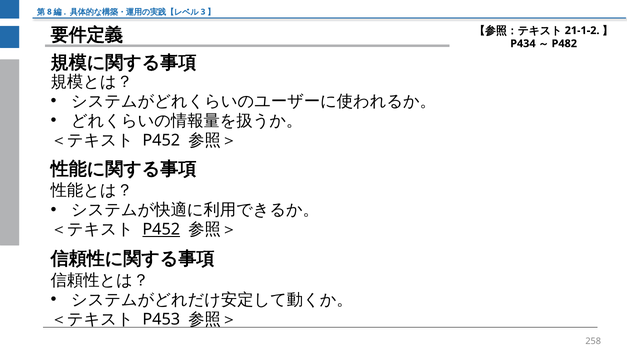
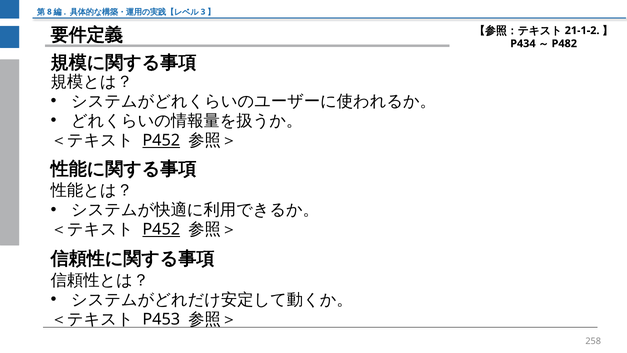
P452 at (161, 140) underline: none -> present
